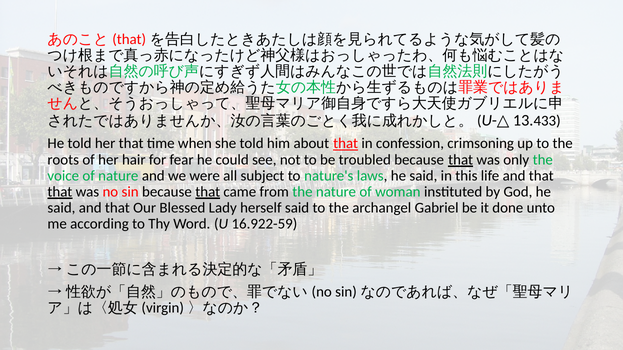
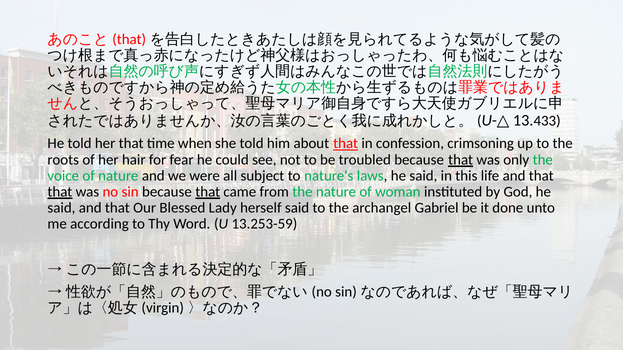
16.922-59: 16.922-59 -> 13.253-59
